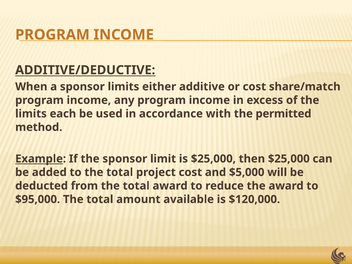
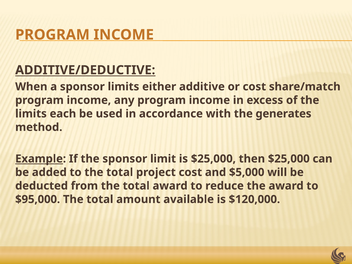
permitted: permitted -> generates
